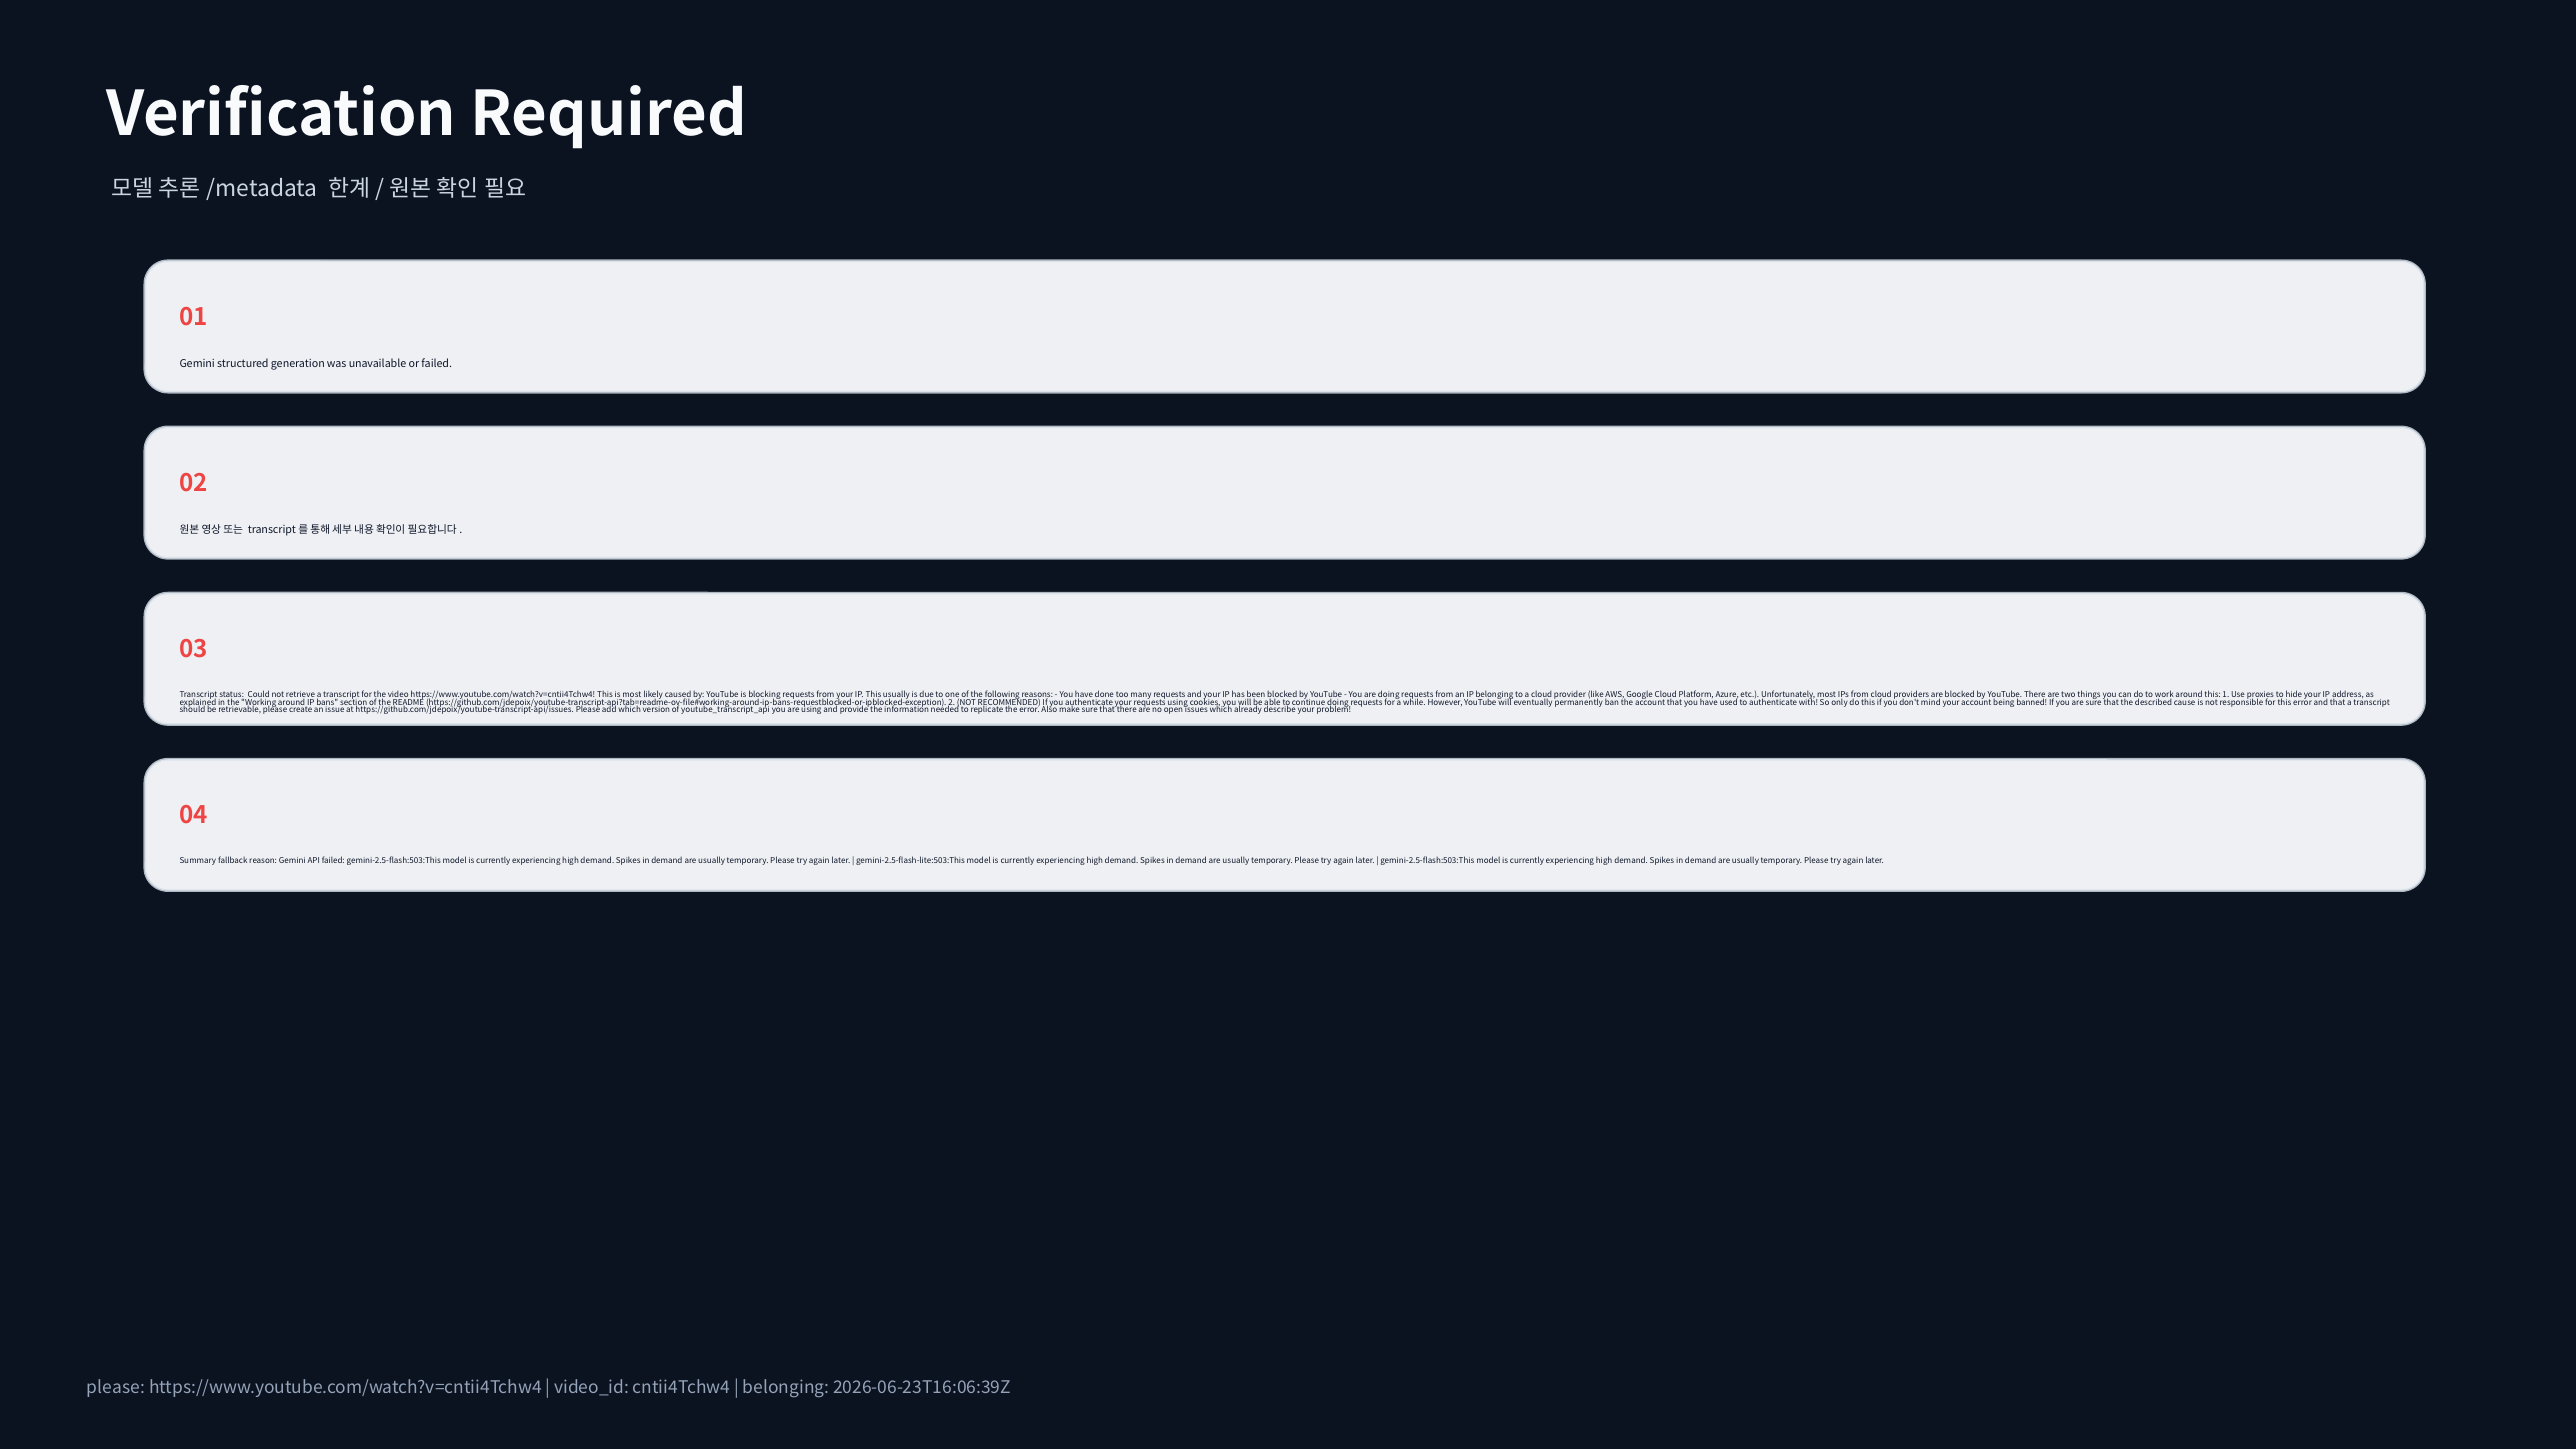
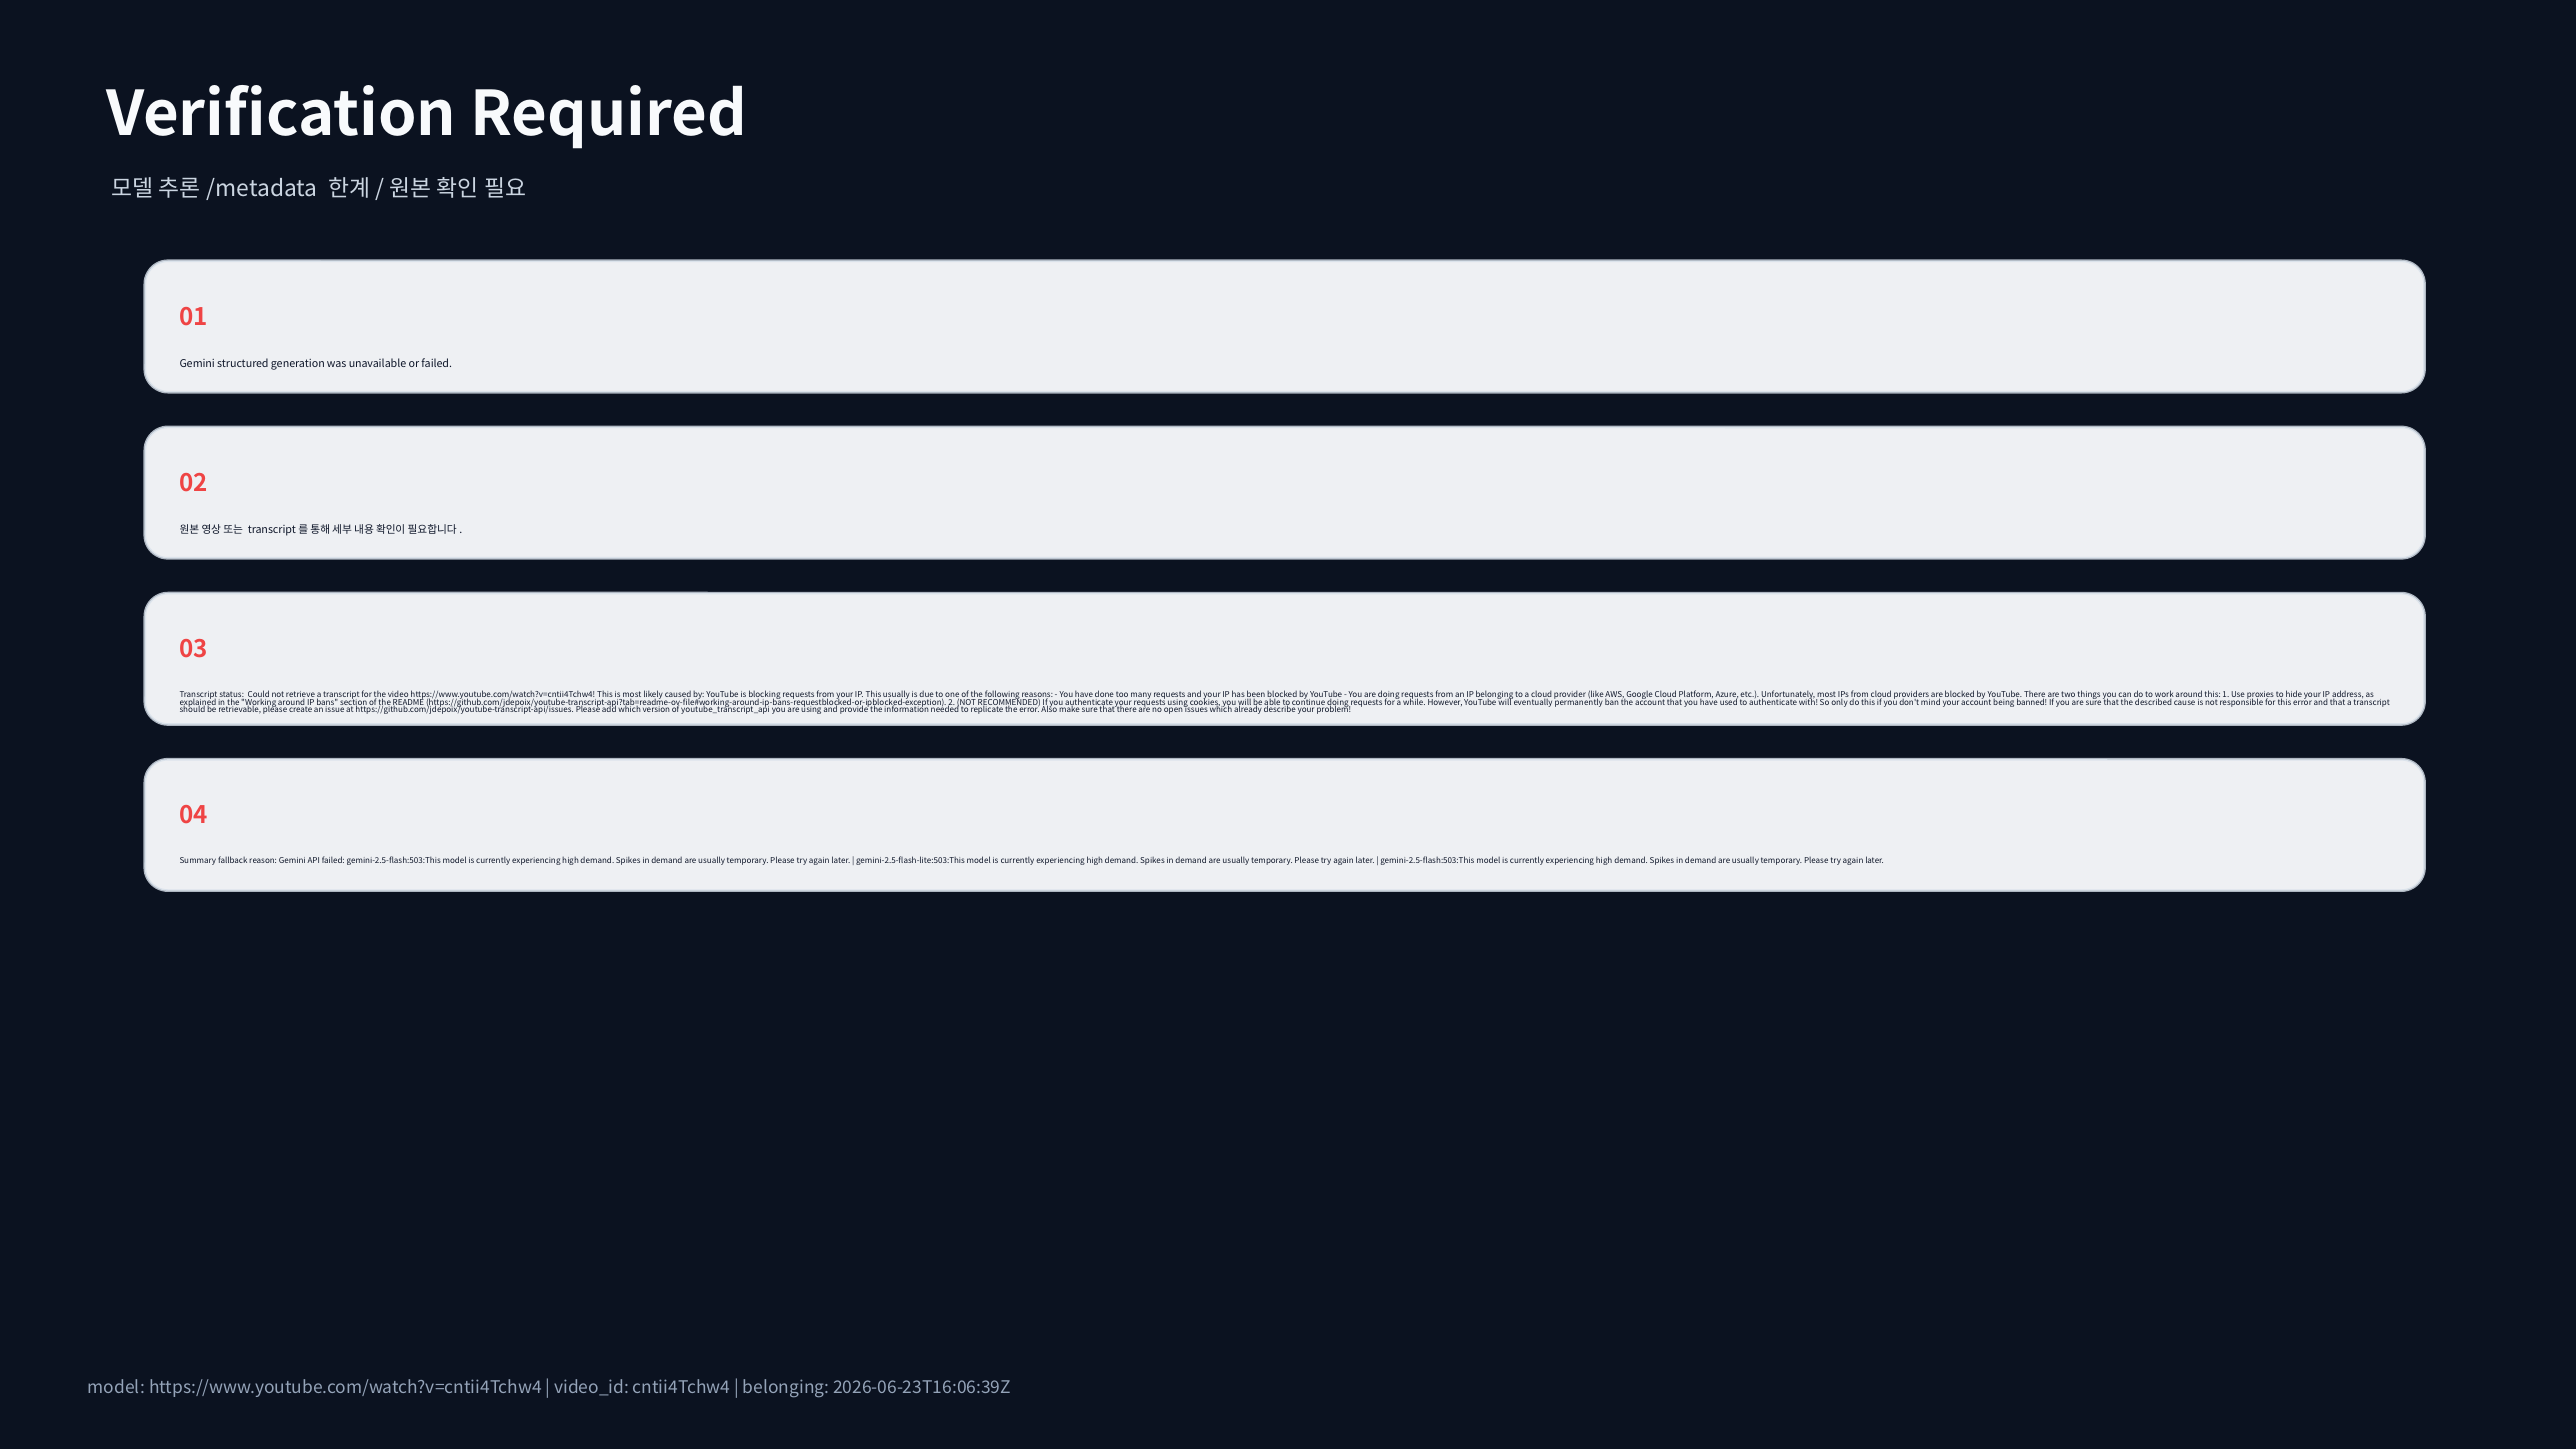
please at (116, 1387): please -> model
